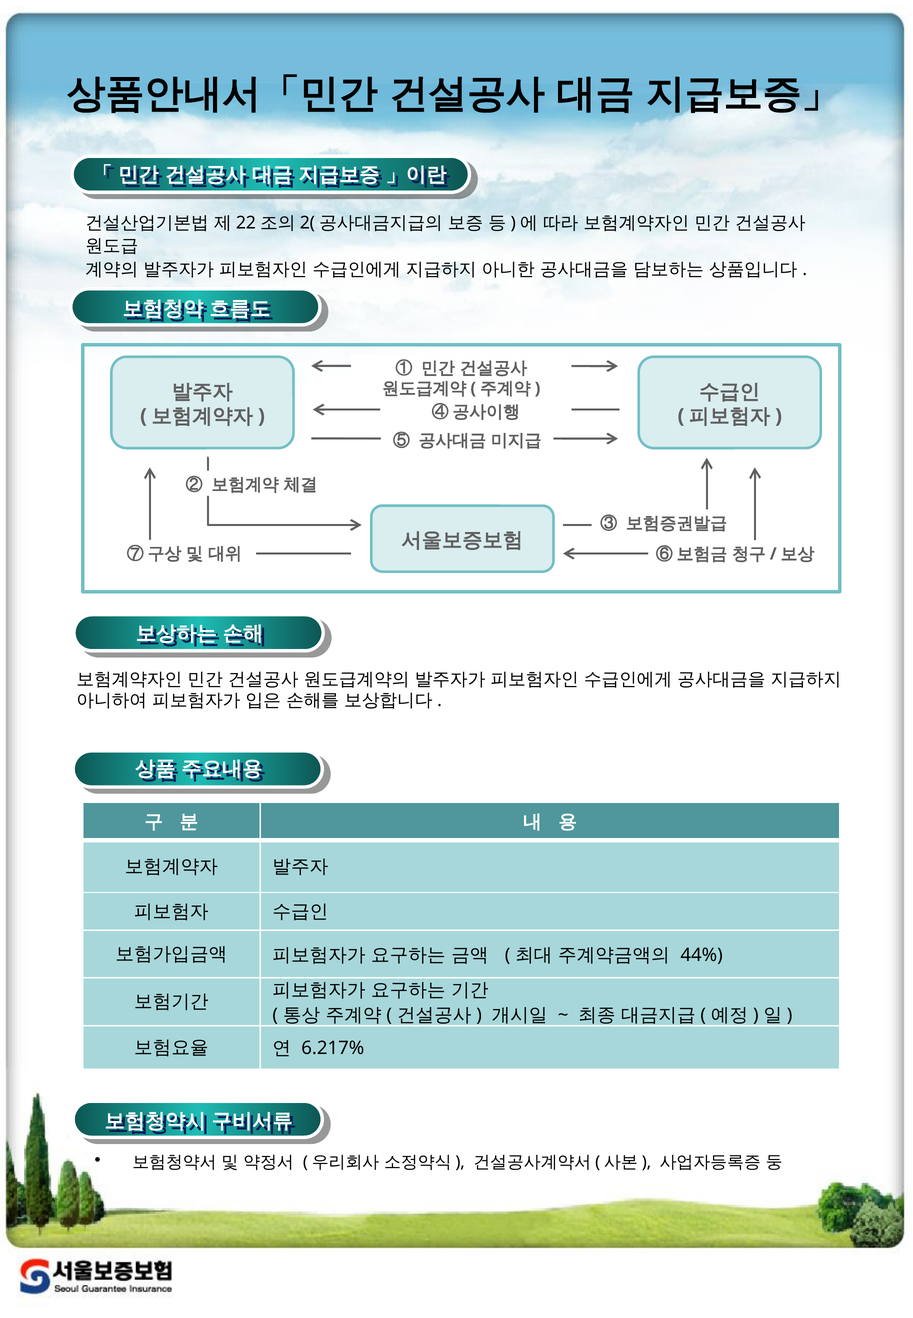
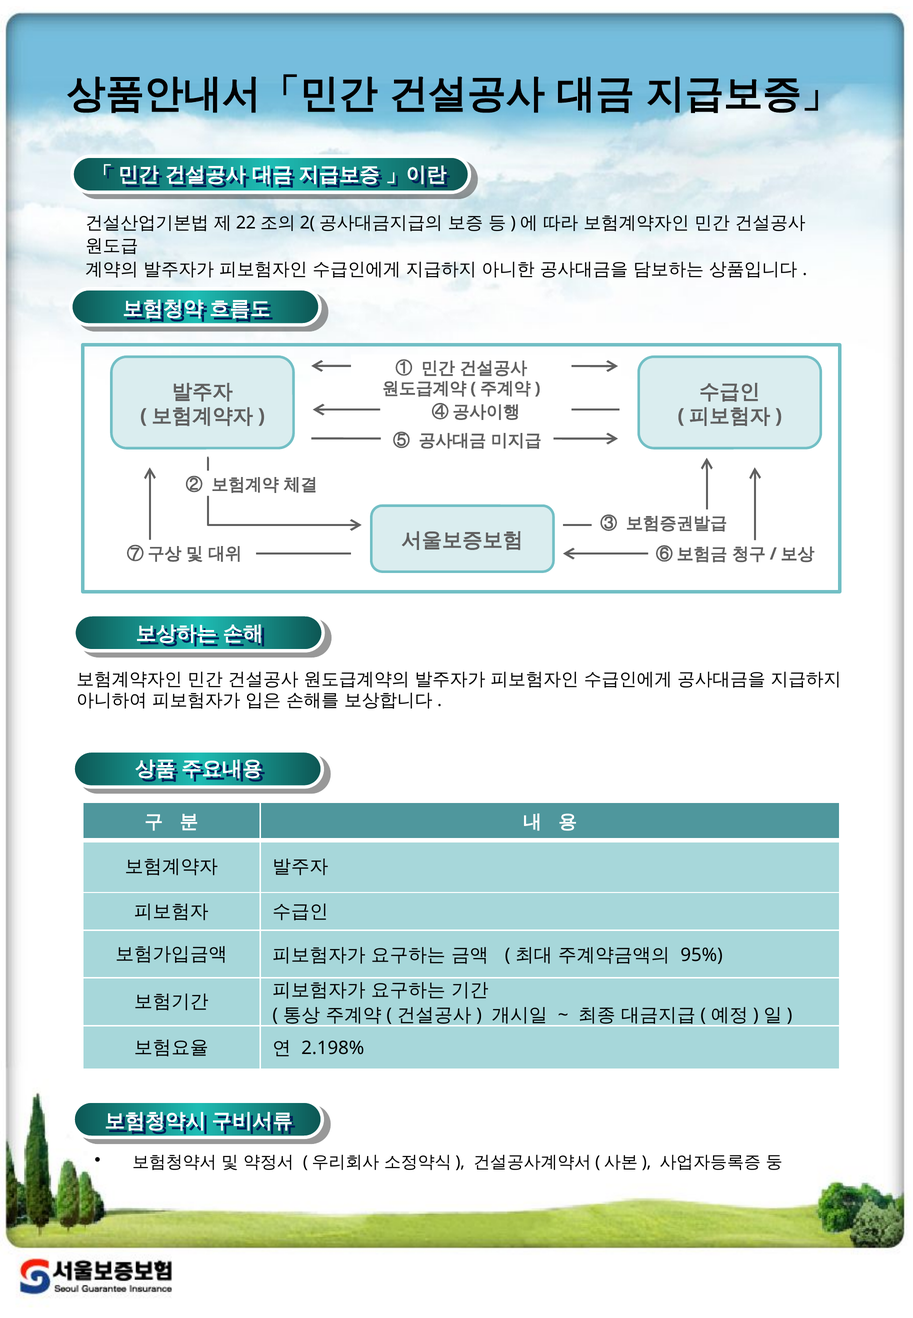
44%: 44% -> 95%
6.217%: 6.217% -> 2.198%
